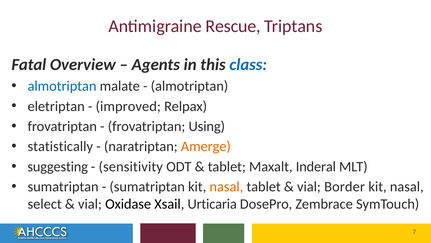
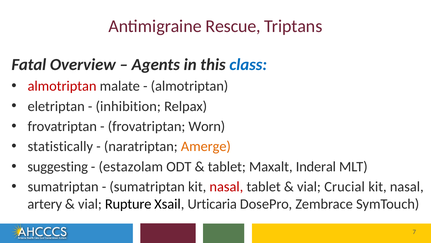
almotriptan at (62, 86) colour: blue -> red
improved: improved -> inhibition
Using: Using -> Worn
sensitivity: sensitivity -> estazolam
nasal at (226, 186) colour: orange -> red
Border: Border -> Crucial
select: select -> artery
Oxidase: Oxidase -> Rupture
